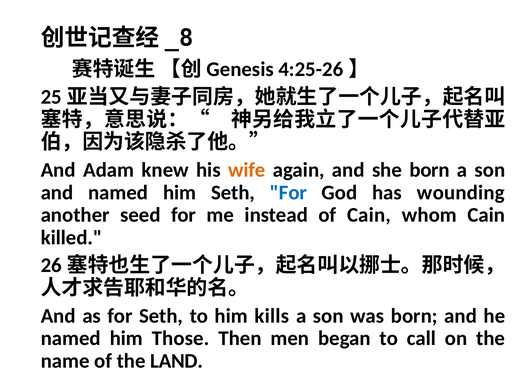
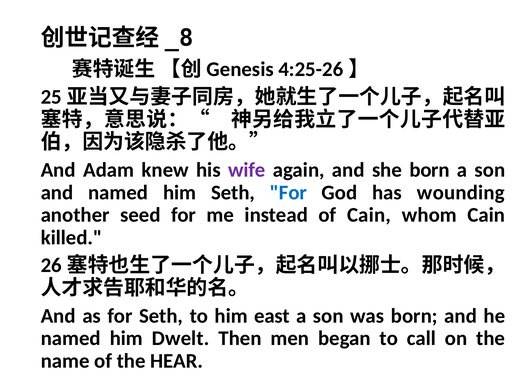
wife colour: orange -> purple
kills: kills -> east
Those: Those -> Dwelt
LAND: LAND -> HEAR
